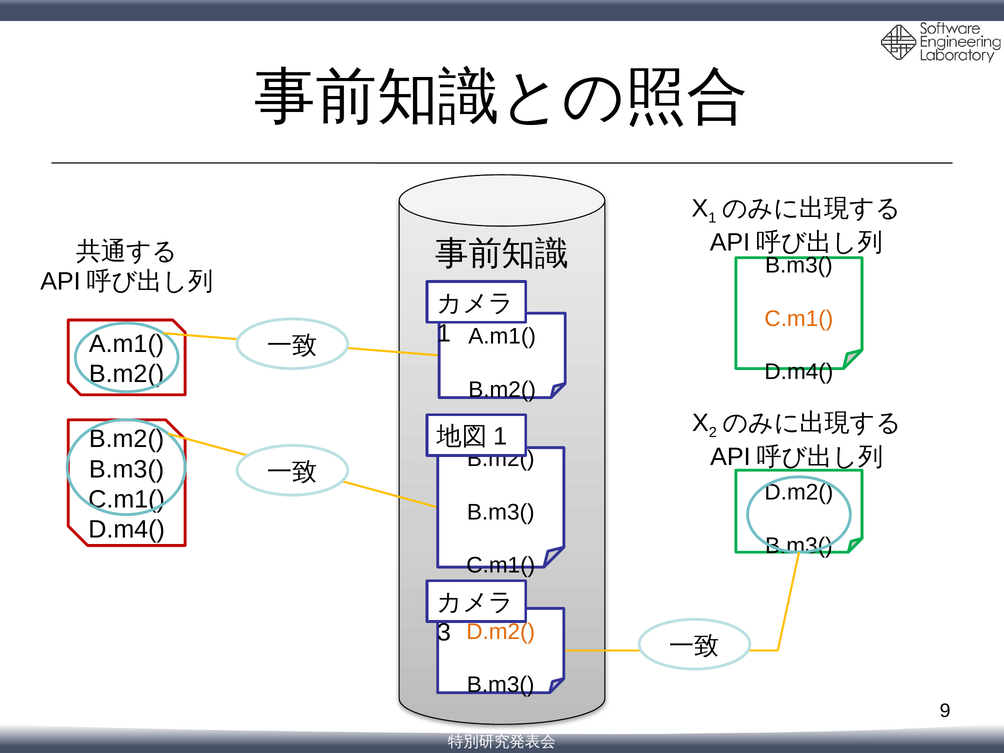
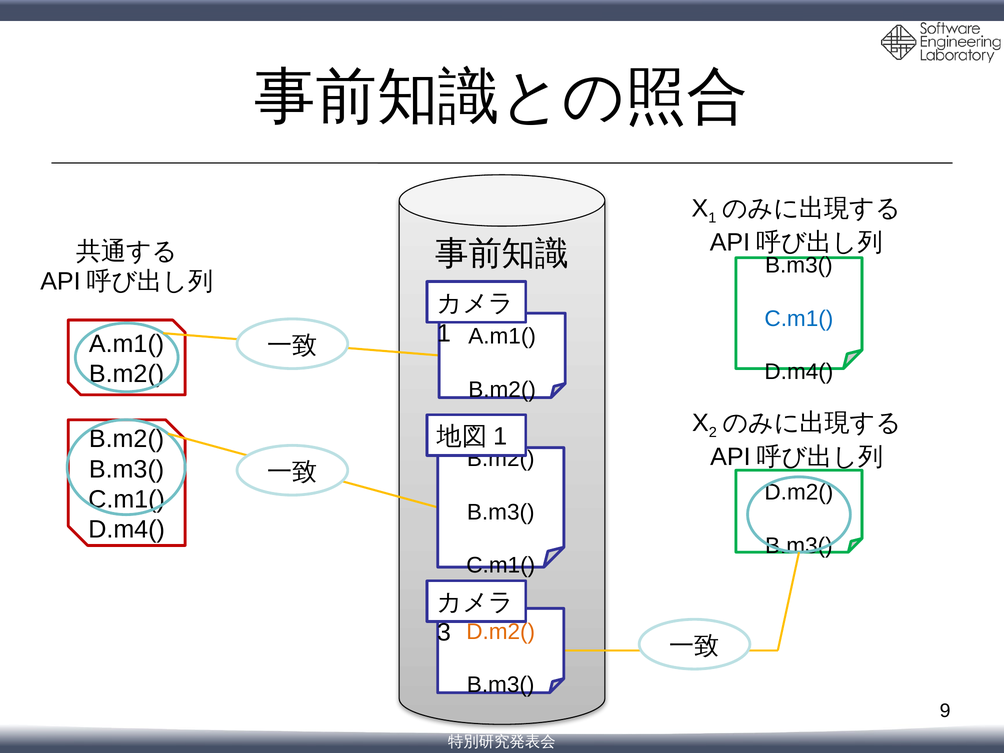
C.m1( at (799, 319) colour: orange -> blue
